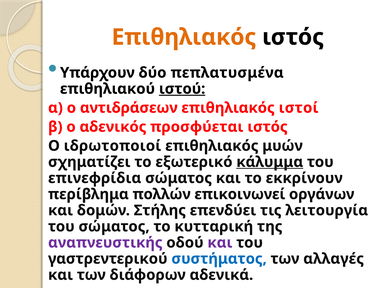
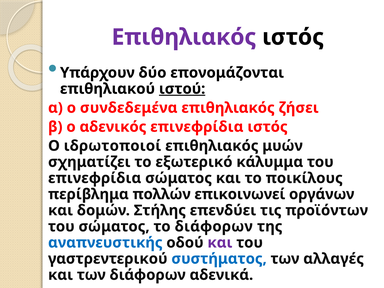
Επιθηλιακός at (184, 37) colour: orange -> purple
πεπλατυσμένα: πεπλατυσμένα -> επονομάζονται
αντιδράσεων: αντιδράσεων -> συνδεδεμένα
ιστοί: ιστοί -> ζήσει
αδενικός προσφύεται: προσφύεται -> επινεφρίδια
κάλυμμα underline: present -> none
εκκρίνουν: εκκρίνουν -> ποικίλους
λειτουργία: λειτουργία -> προϊόντων
το κυτταρική: κυτταρική -> διάφορων
αναπνευστικής colour: purple -> blue
